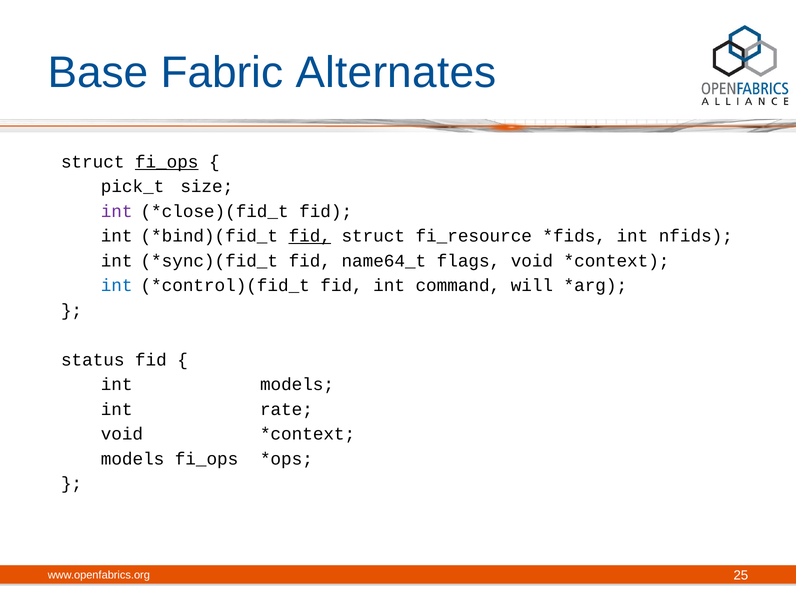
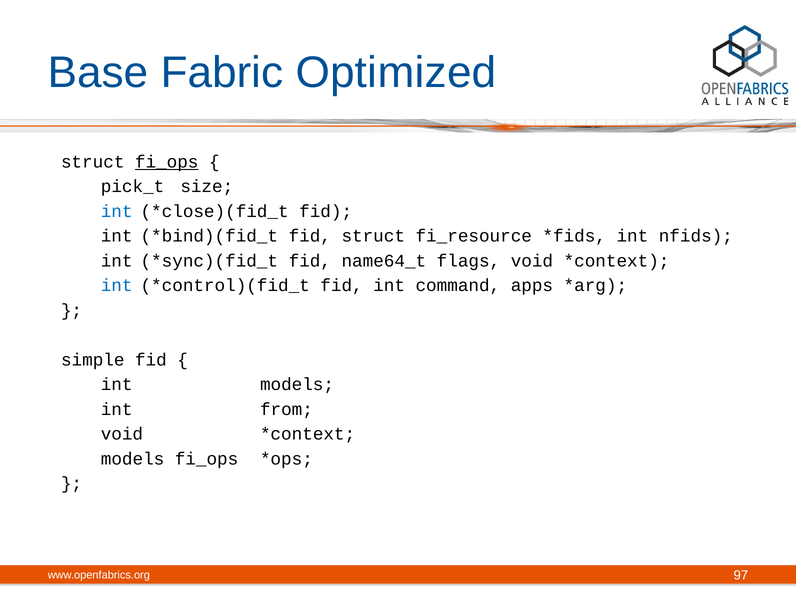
Alternates: Alternates -> Optimized
int at (117, 211) colour: purple -> blue
fid at (310, 236) underline: present -> none
will: will -> apps
status: status -> simple
rate: rate -> from
25: 25 -> 97
